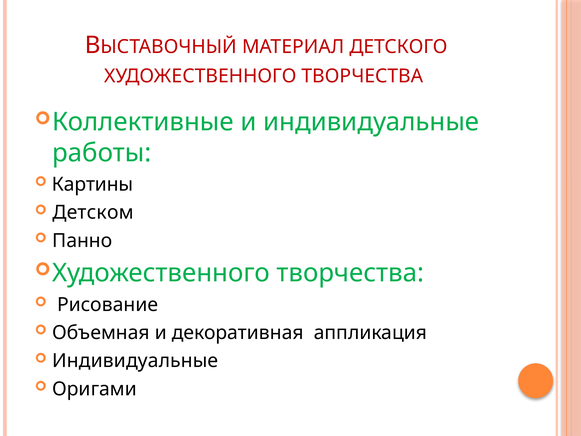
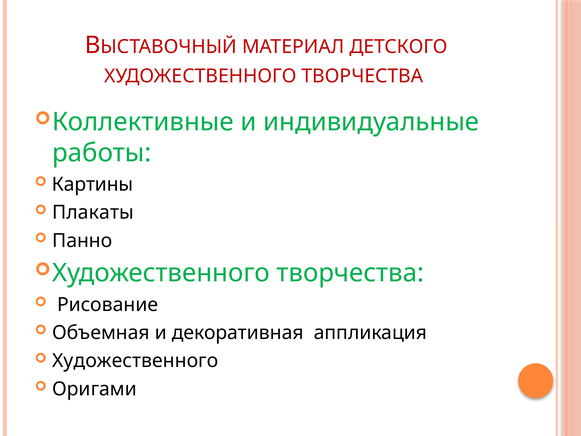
Детском: Детском -> Плакаты
Индивидуальные at (135, 361): Индивидуальные -> Художественного
